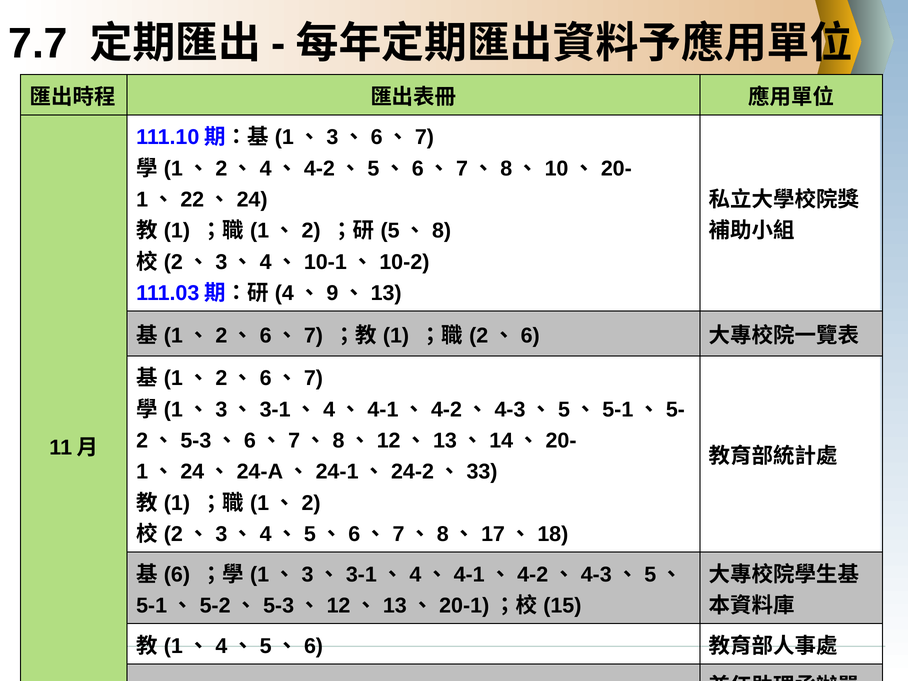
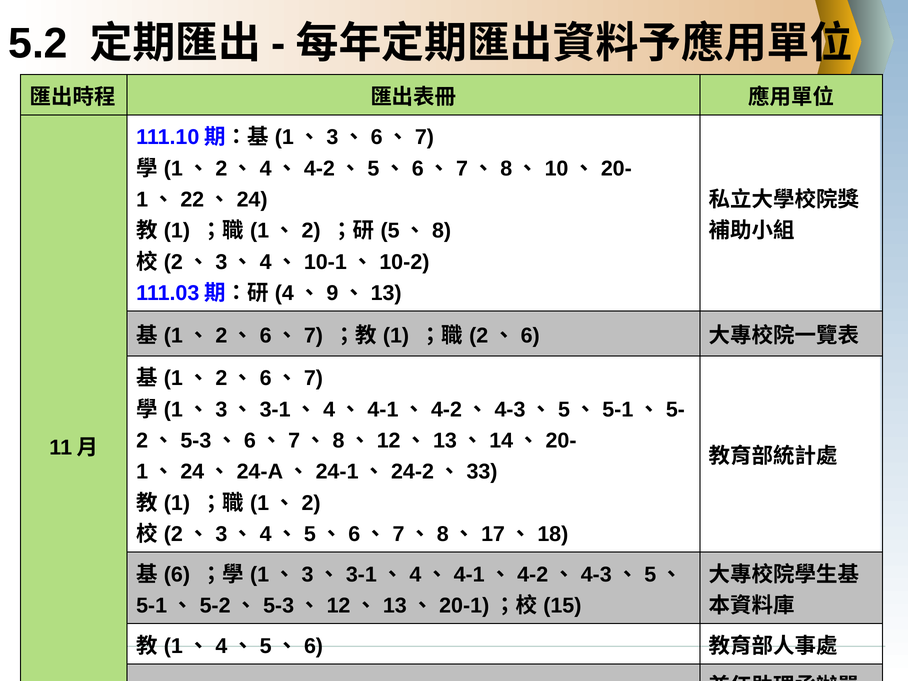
7.7: 7.7 -> 5.2
